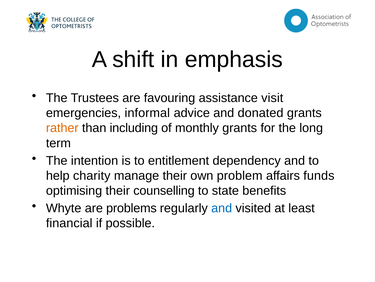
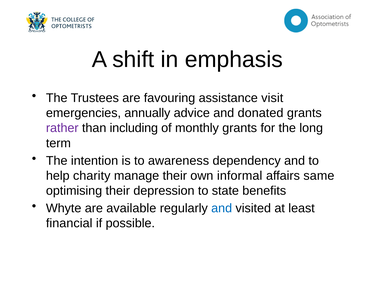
informal: informal -> annually
rather colour: orange -> purple
entitlement: entitlement -> awareness
problem: problem -> informal
funds: funds -> same
counselling: counselling -> depression
problems: problems -> available
